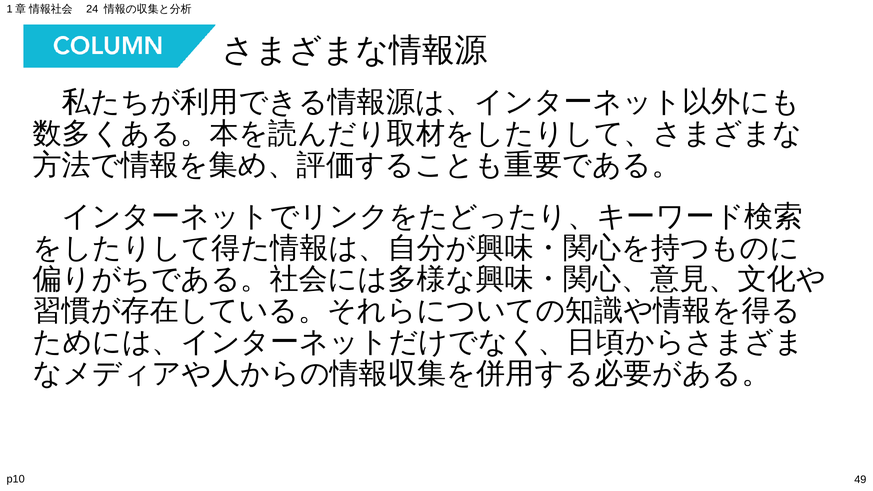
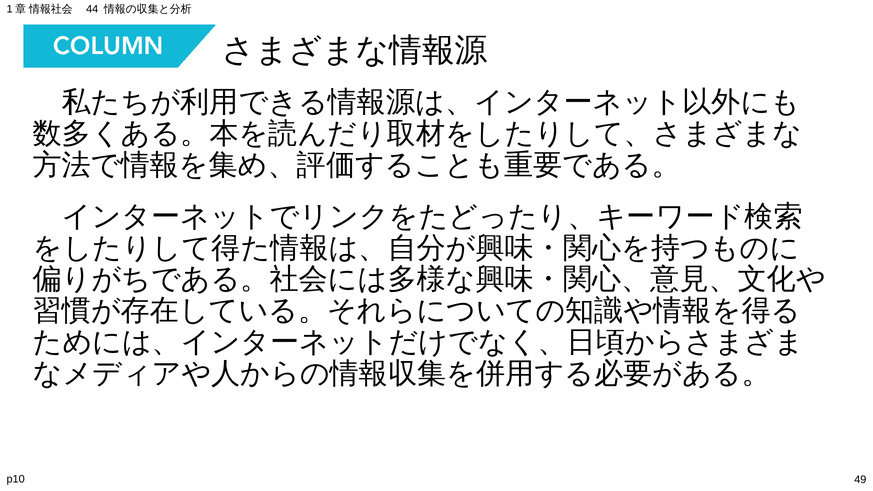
24: 24 -> 44
